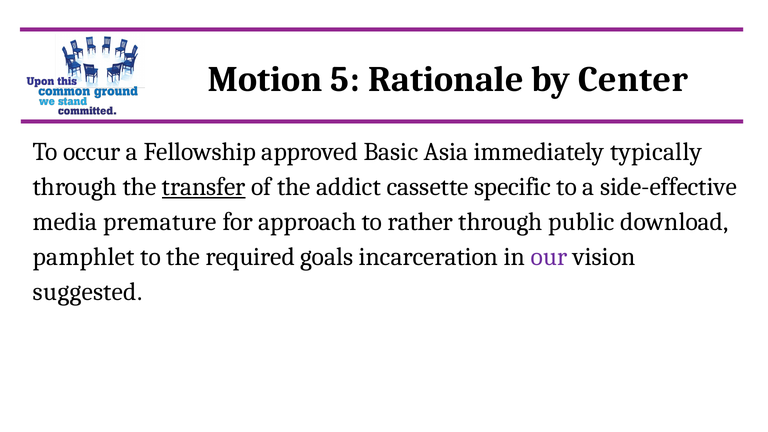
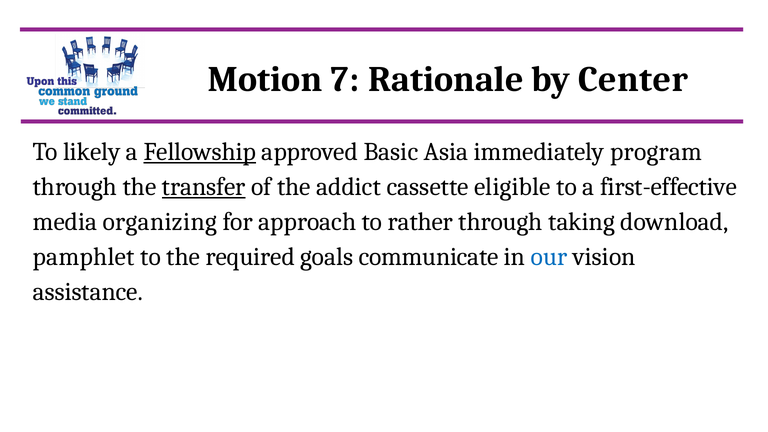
5: 5 -> 7
occur: occur -> likely
Fellowship underline: none -> present
typically: typically -> program
specific: specific -> eligible
side-effective: side-effective -> first-effective
premature: premature -> organizing
public: public -> taking
incarceration: incarceration -> communicate
our colour: purple -> blue
suggested: suggested -> assistance
